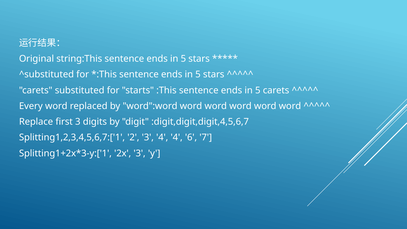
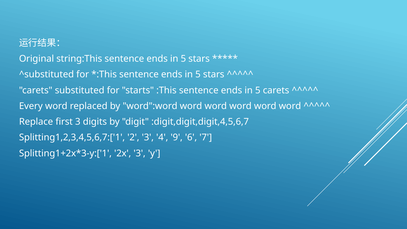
4 4: 4 -> 9
